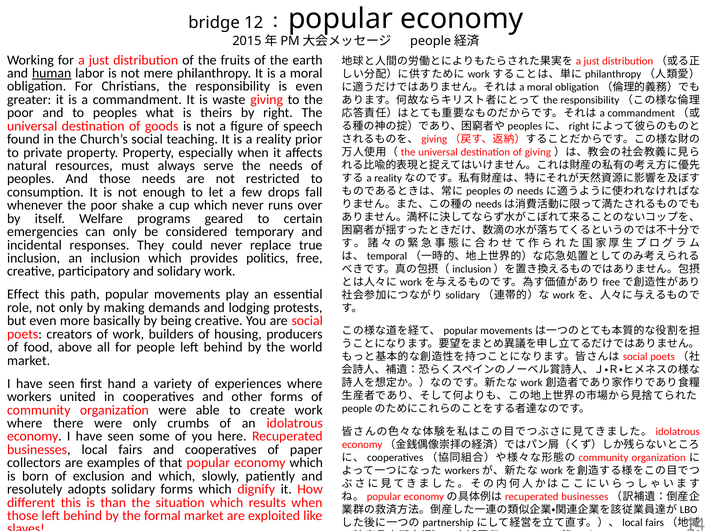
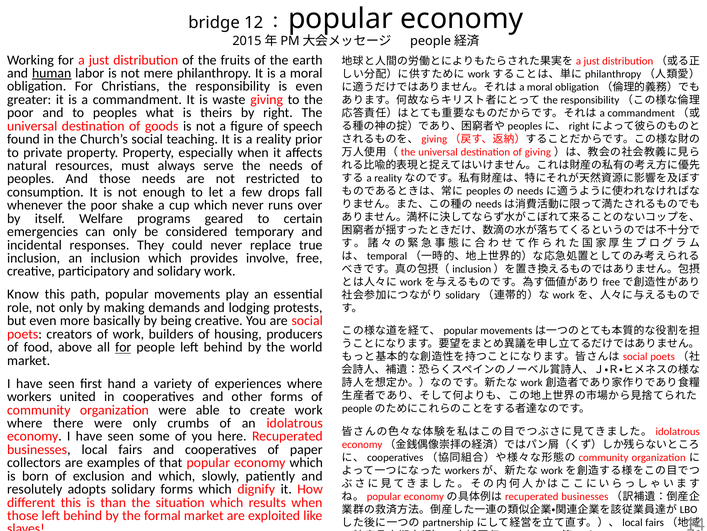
politics: politics -> involve
Effect: Effect -> Know
for at (123, 347) underline: none -> present
